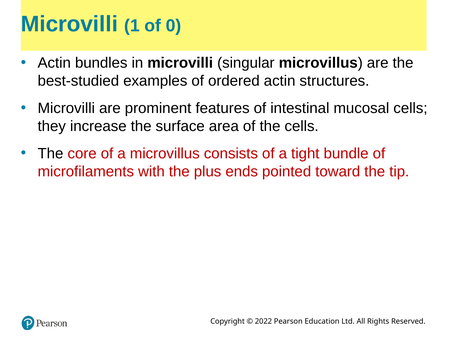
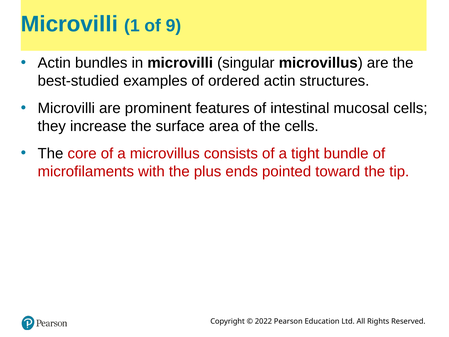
0: 0 -> 9
